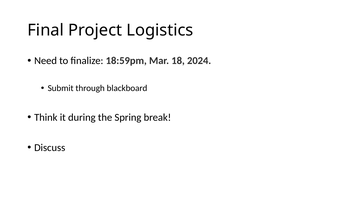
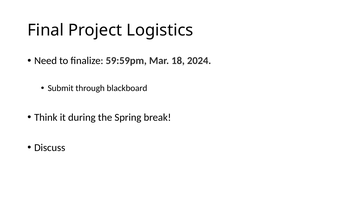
18:59pm: 18:59pm -> 59:59pm
